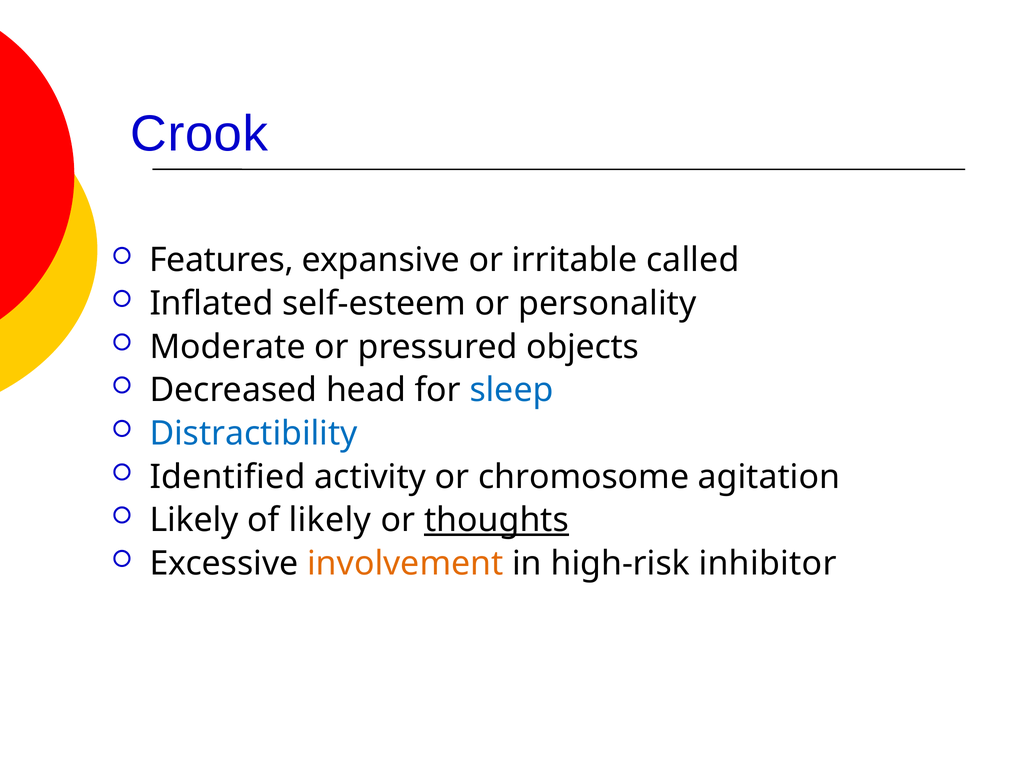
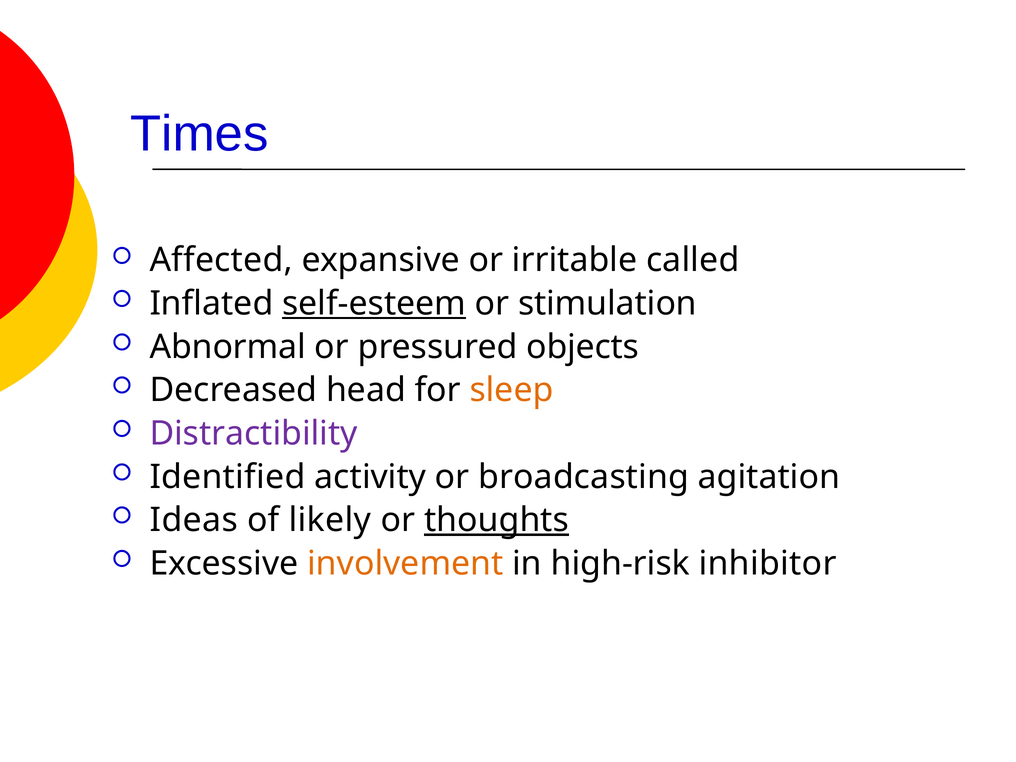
Crook: Crook -> Times
Features: Features -> Affected
self-esteem underline: none -> present
personality: personality -> stimulation
Moderate: Moderate -> Abnormal
sleep colour: blue -> orange
Distractibility colour: blue -> purple
chromosome: chromosome -> broadcasting
Likely at (194, 520): Likely -> Ideas
